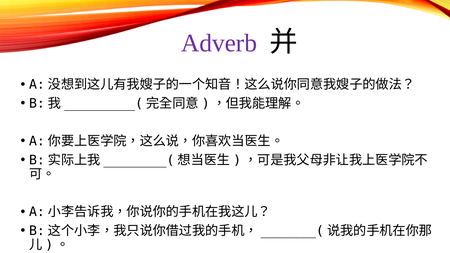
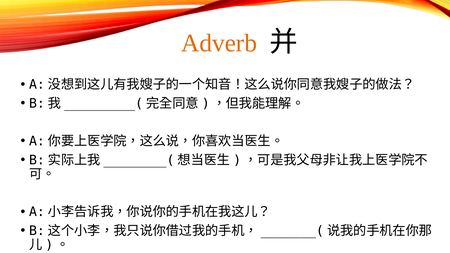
Adverb colour: purple -> orange
